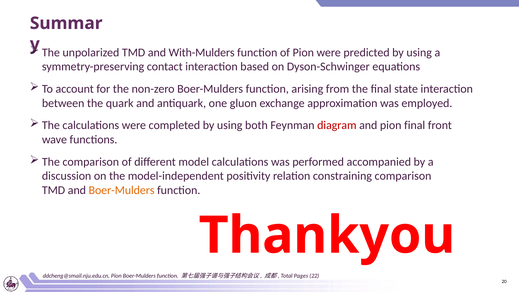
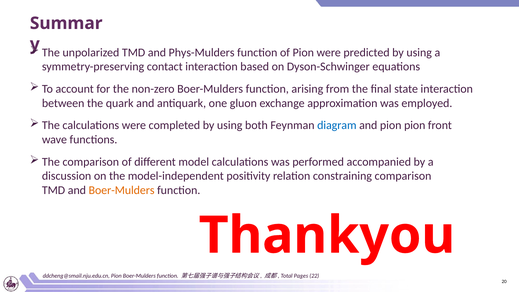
With-Mulders: With-Mulders -> Phys-Mulders
diagram colour: red -> blue
pion final: final -> pion
